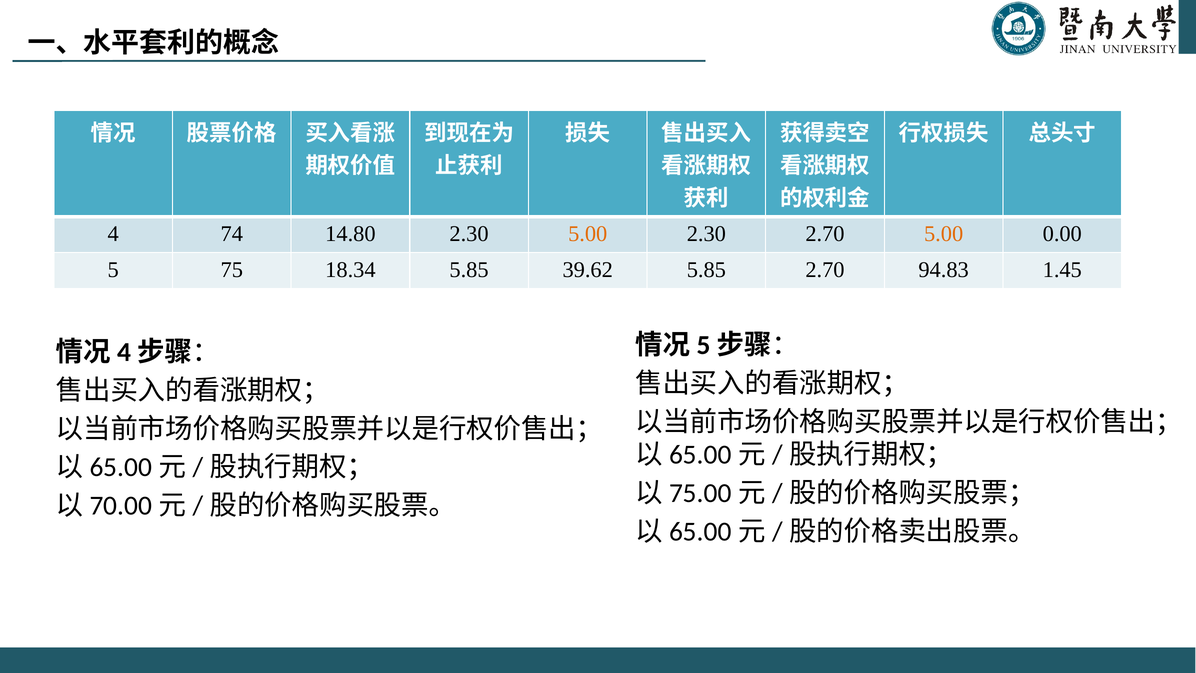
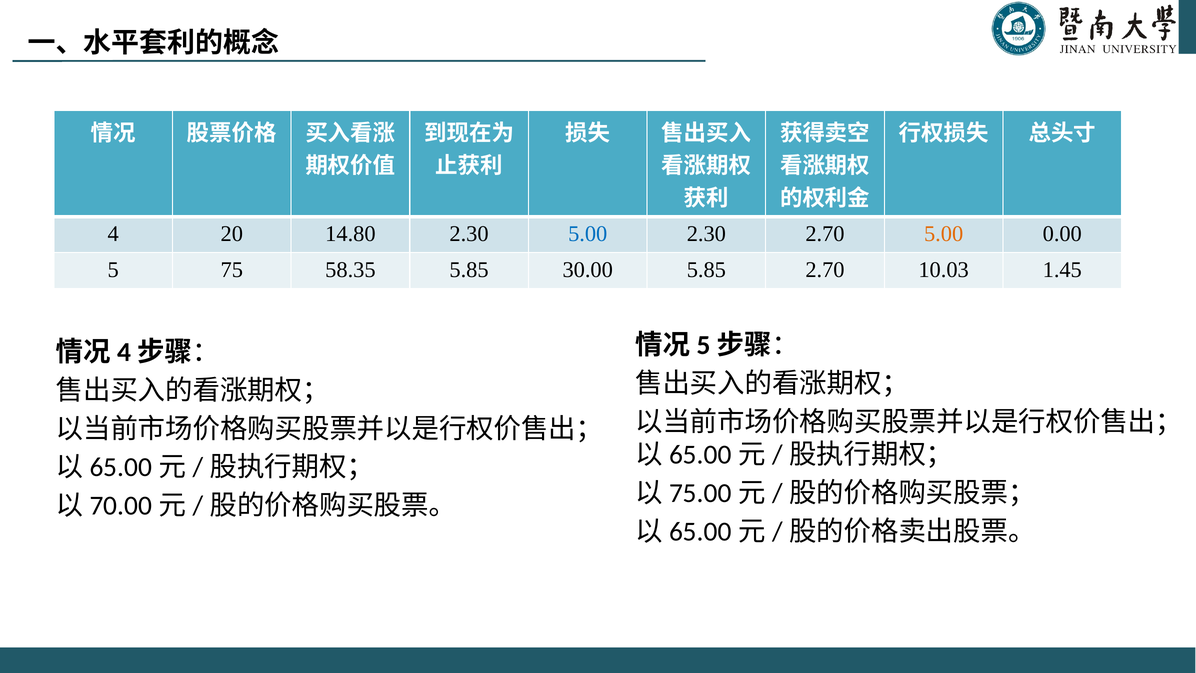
74: 74 -> 20
5.00 at (588, 234) colour: orange -> blue
18.34: 18.34 -> 58.35
39.62: 39.62 -> 30.00
94.83: 94.83 -> 10.03
